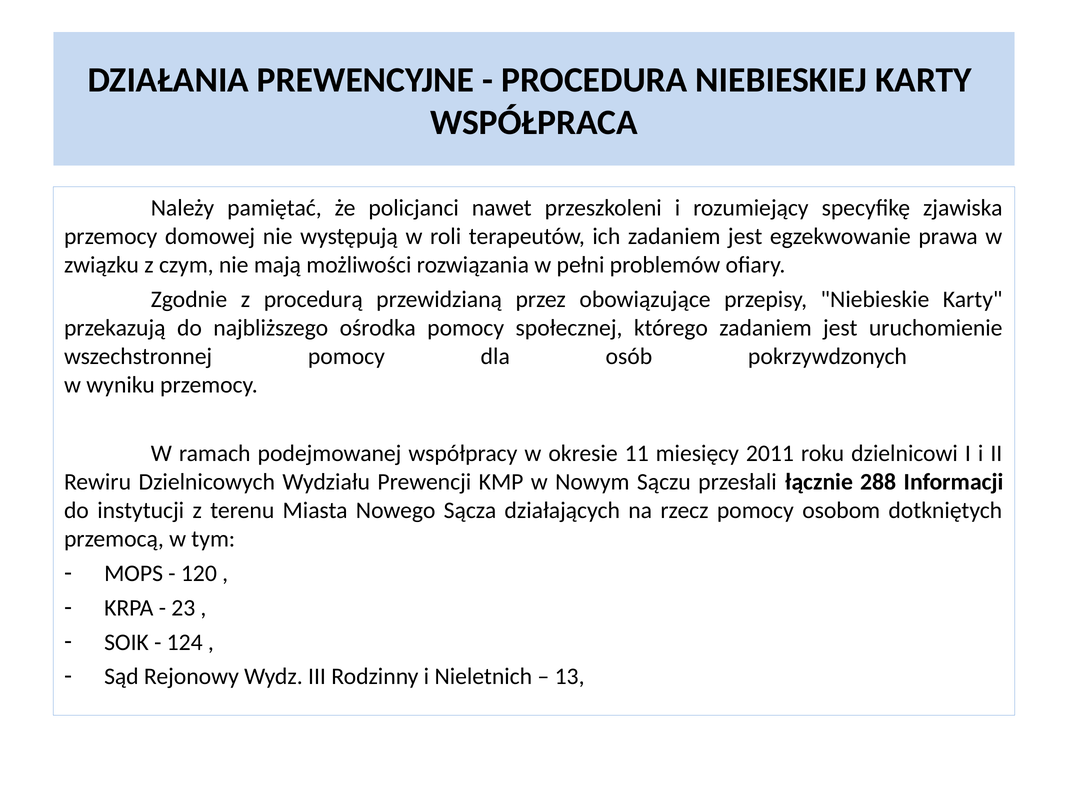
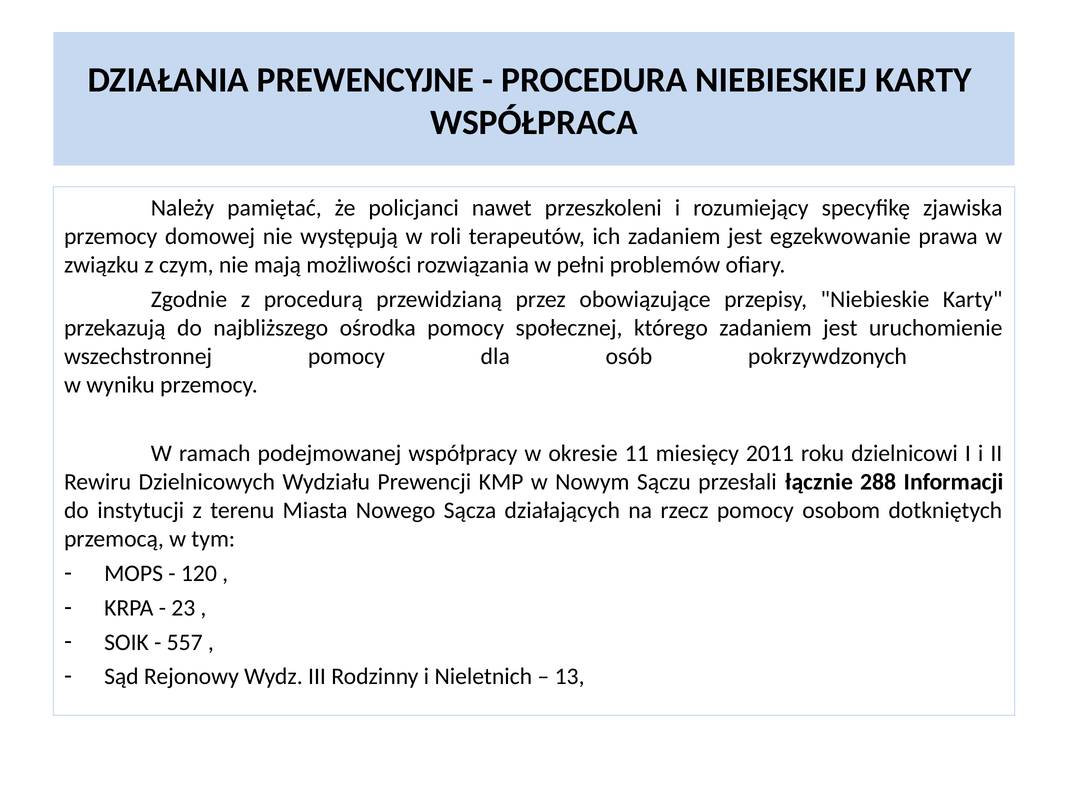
124: 124 -> 557
